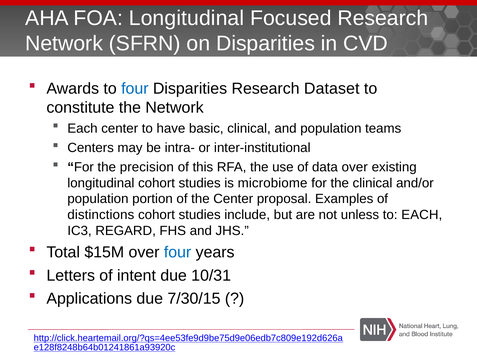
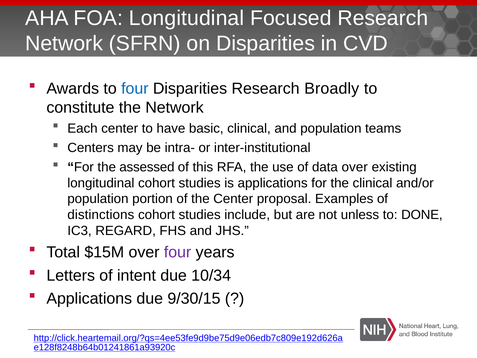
Dataset: Dataset -> Broadly
precision: precision -> assessed
is microbiome: microbiome -> applications
to EACH: EACH -> DONE
four at (178, 252) colour: blue -> purple
10/31: 10/31 -> 10/34
7/30/15: 7/30/15 -> 9/30/15
